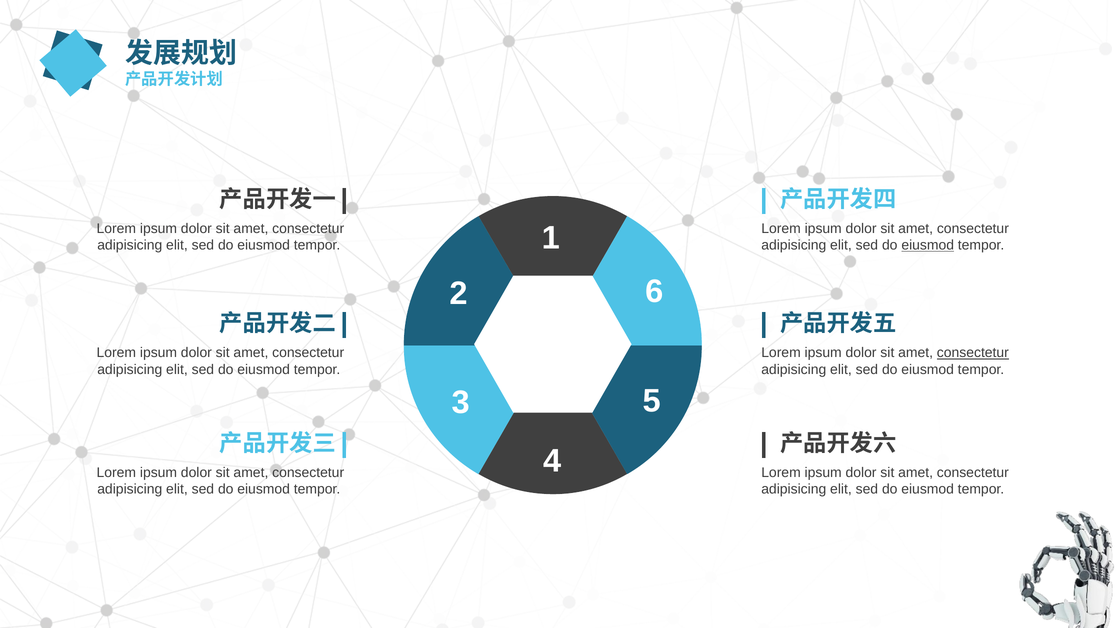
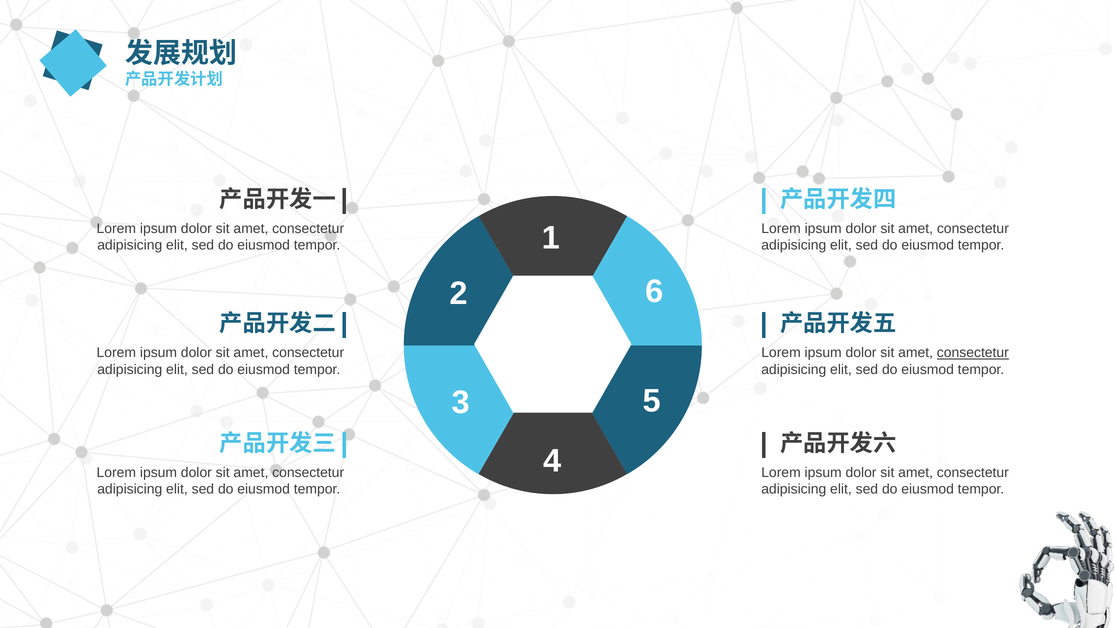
eiusmod at (928, 245) underline: present -> none
